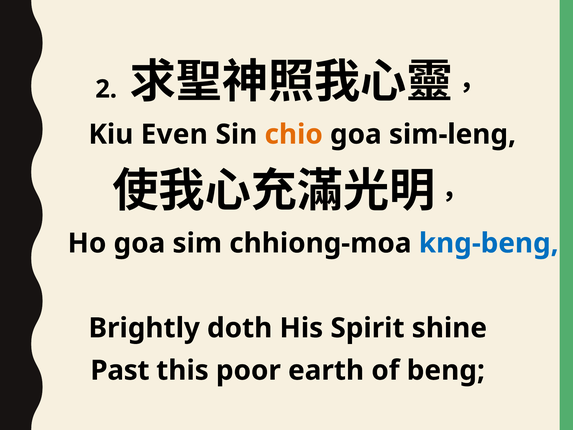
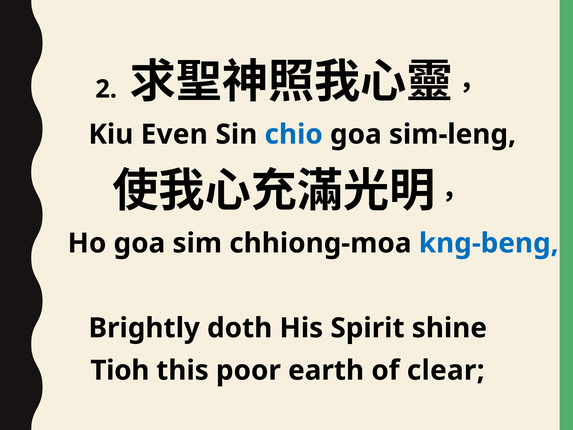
chio colour: orange -> blue
Past: Past -> Tioh
beng: beng -> clear
